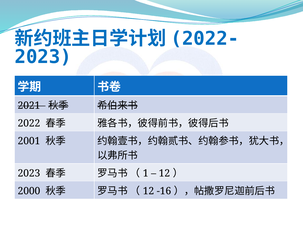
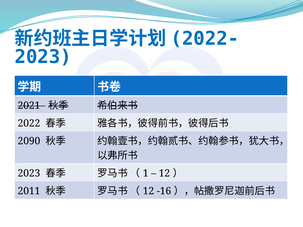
2001: 2001 -> 2090
2000: 2000 -> 2011
